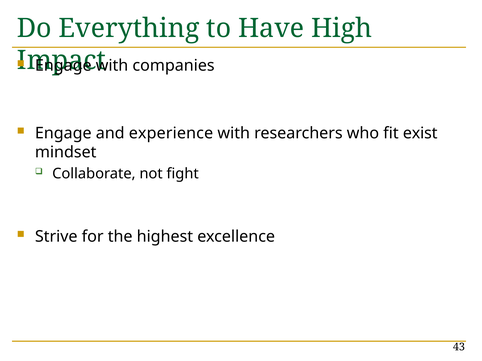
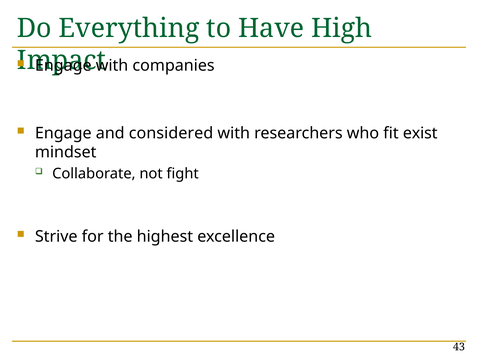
experience: experience -> considered
